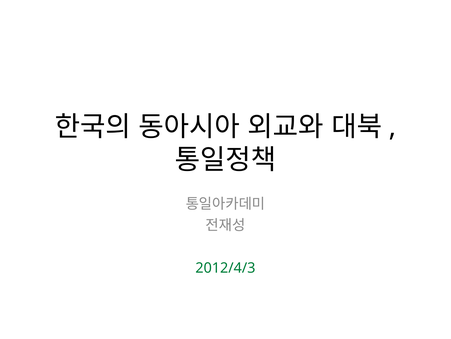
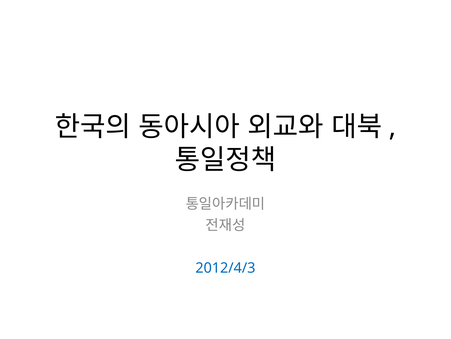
2012/4/3 colour: green -> blue
